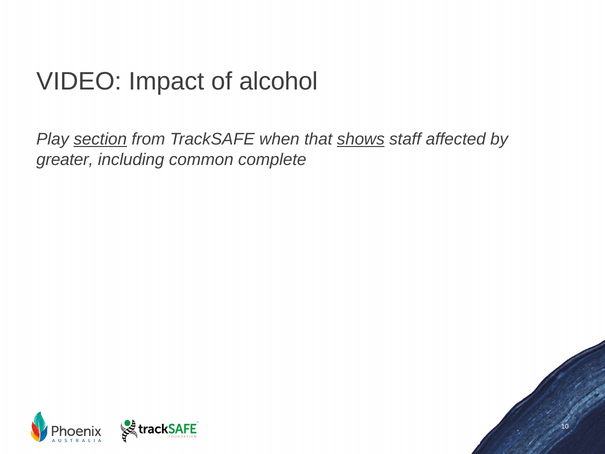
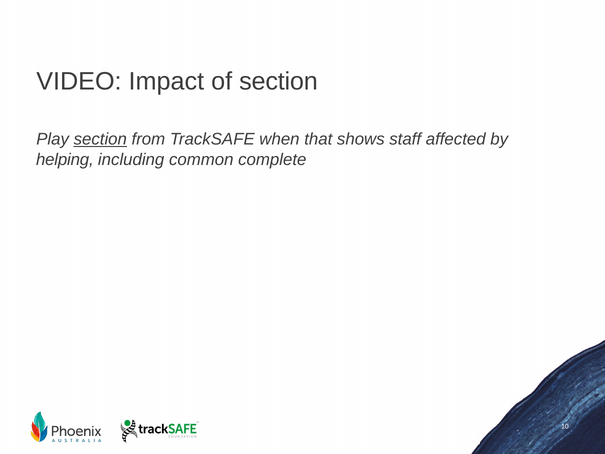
of alcohol: alcohol -> section
shows underline: present -> none
greater: greater -> helping
